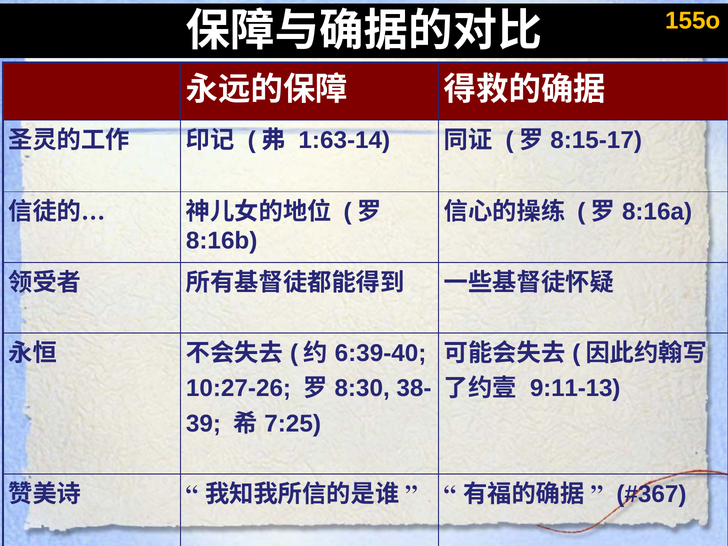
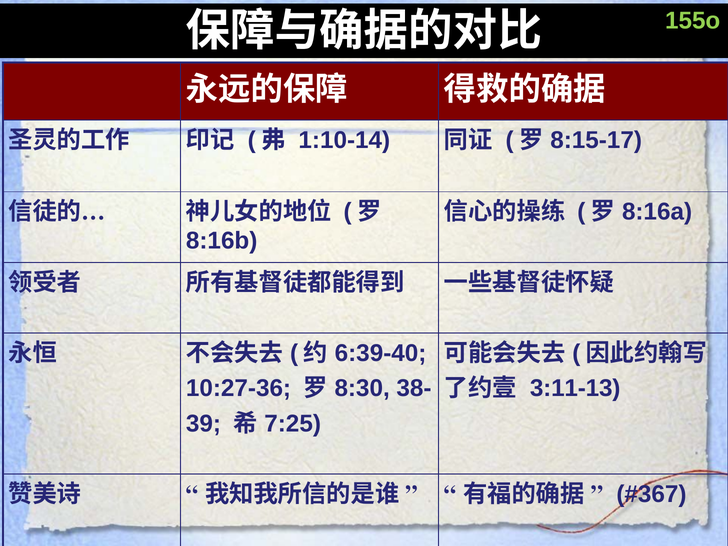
155o colour: yellow -> light green
1:63-14: 1:63-14 -> 1:10-14
10:27-26: 10:27-26 -> 10:27-36
9:11-13: 9:11-13 -> 3:11-13
